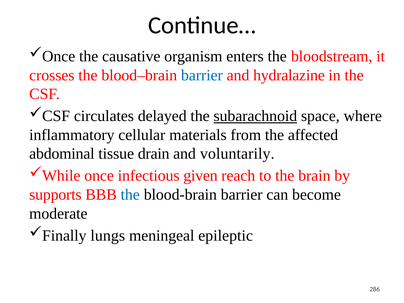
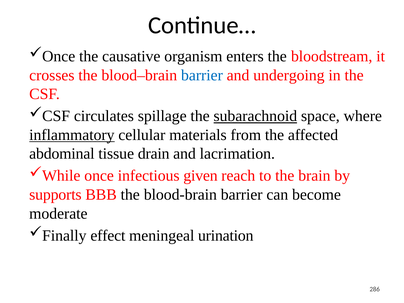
hydralazine: hydralazine -> undergoing
delayed: delayed -> spillage
inflammatory underline: none -> present
voluntarily: voluntarily -> lacrimation
the at (130, 195) colour: blue -> black
lungs: lungs -> effect
epileptic: epileptic -> urination
